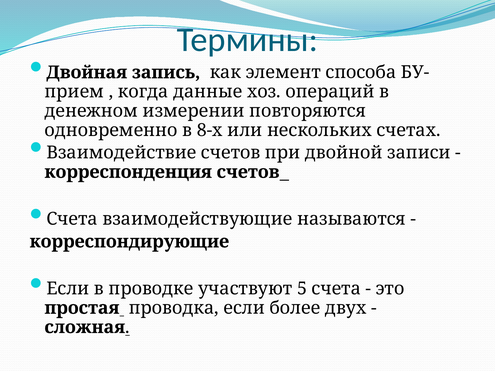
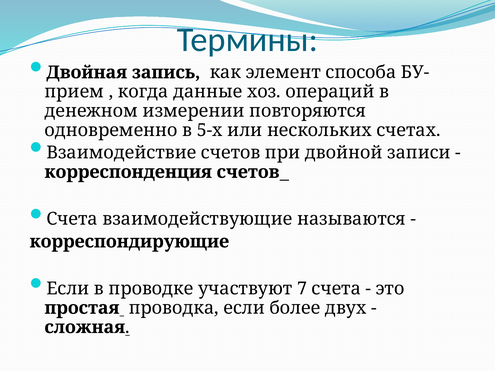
8-х: 8-х -> 5-х
5: 5 -> 7
